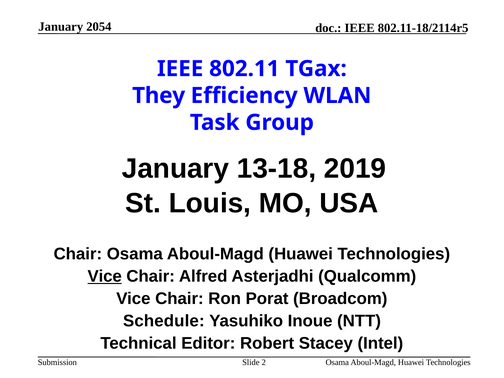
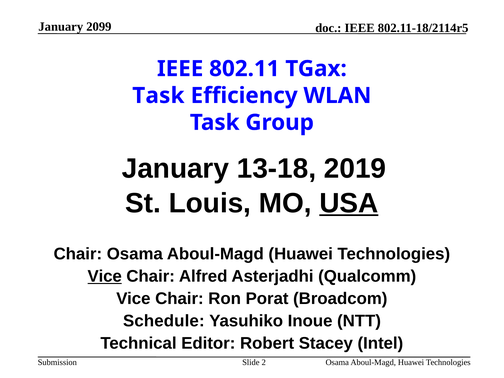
2054: 2054 -> 2099
They at (159, 96): They -> Task
USA underline: none -> present
